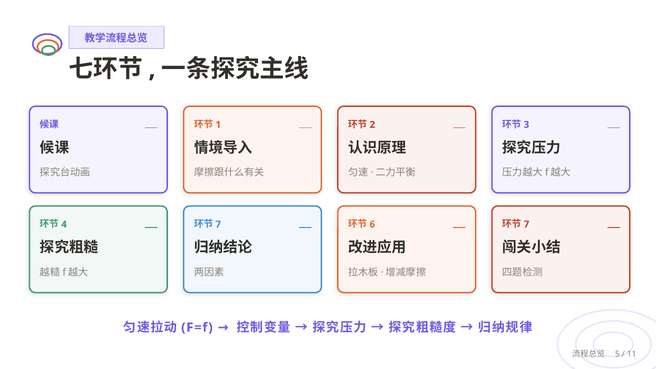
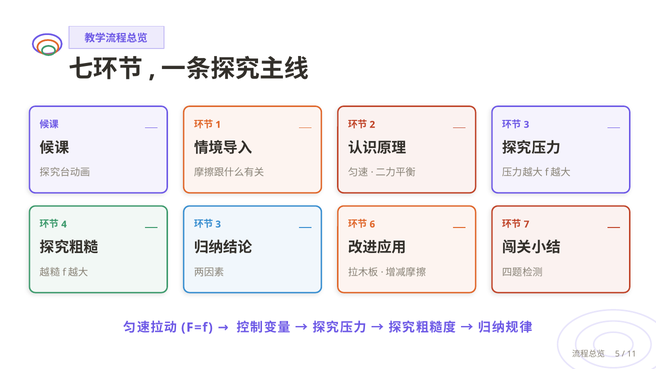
7 at (218, 224): 7 -> 3
